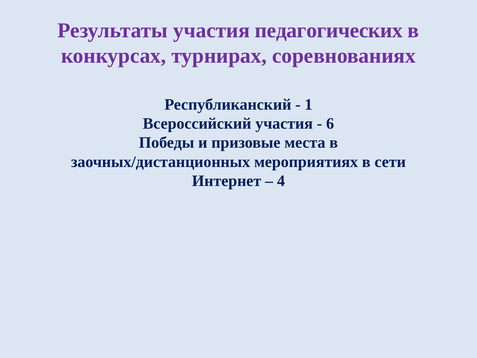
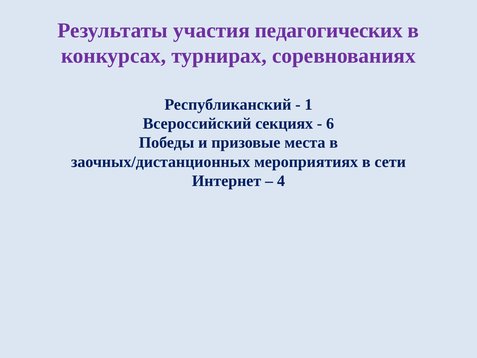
Всероссийский участия: участия -> секциях
